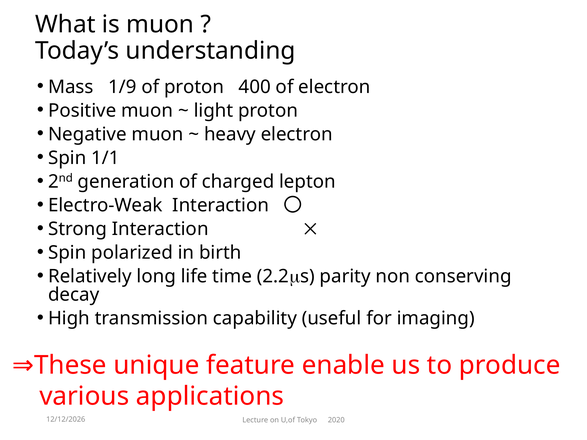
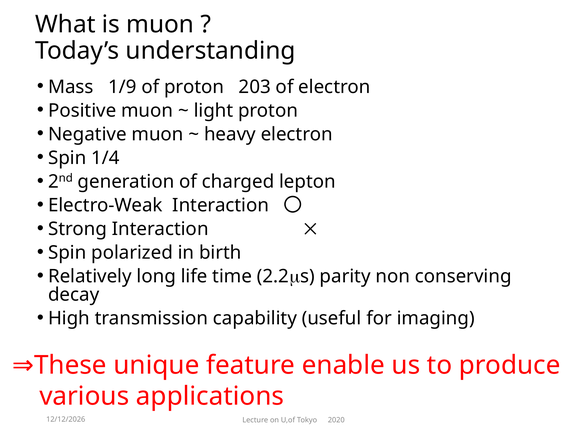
400: 400 -> 203
1/1: 1/1 -> 1/4
